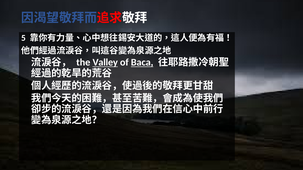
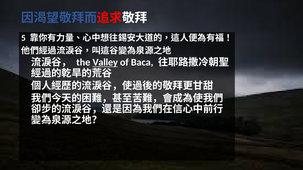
Baca underline: present -> none
